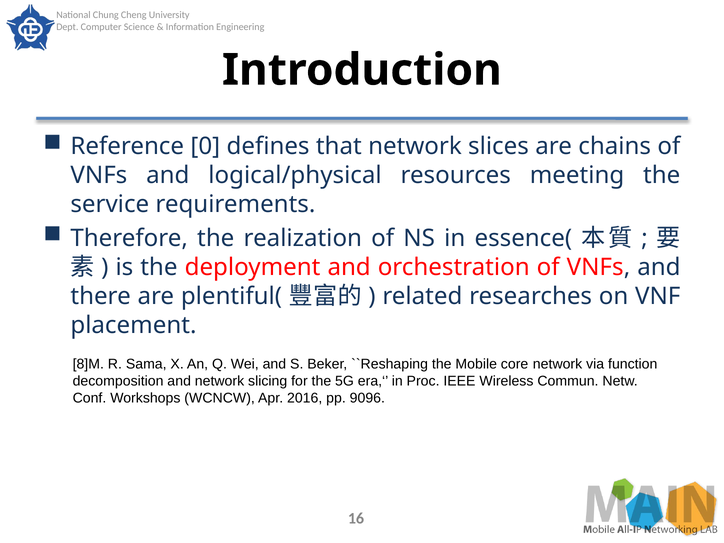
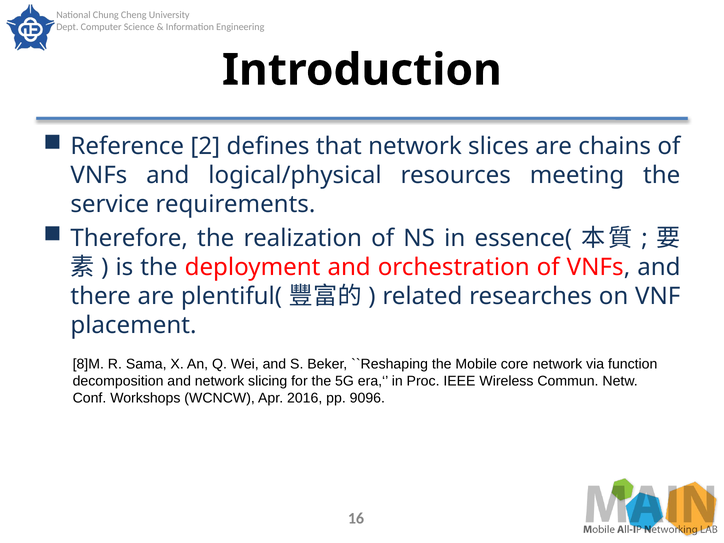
0: 0 -> 2
